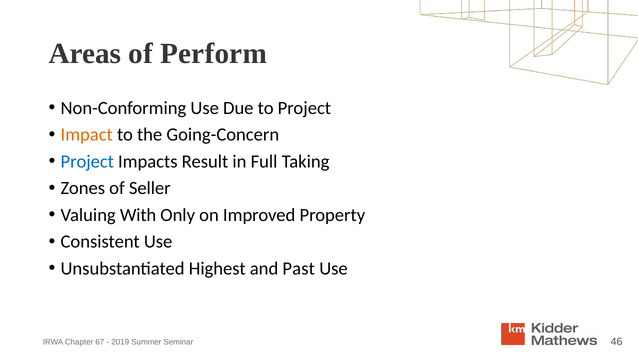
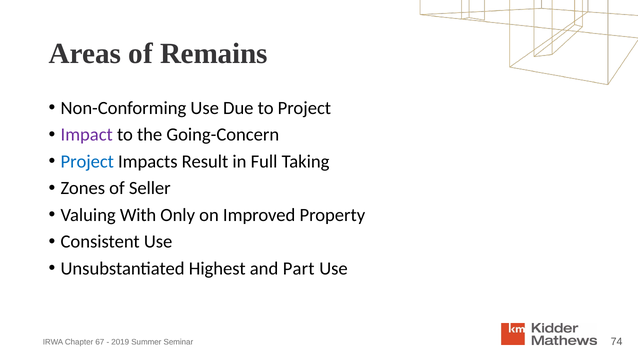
Perform: Perform -> Remains
Impact colour: orange -> purple
Past: Past -> Part
46: 46 -> 74
